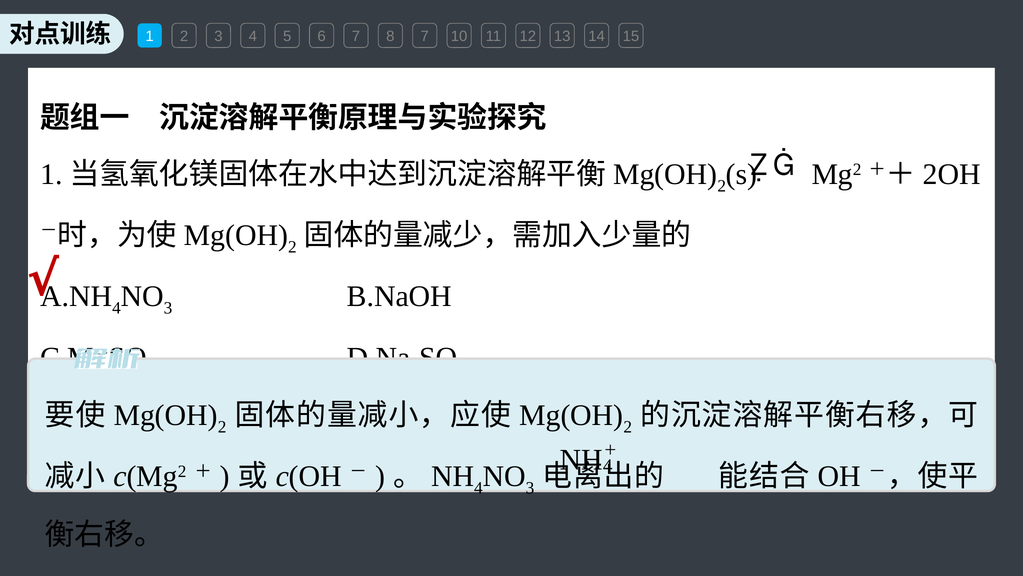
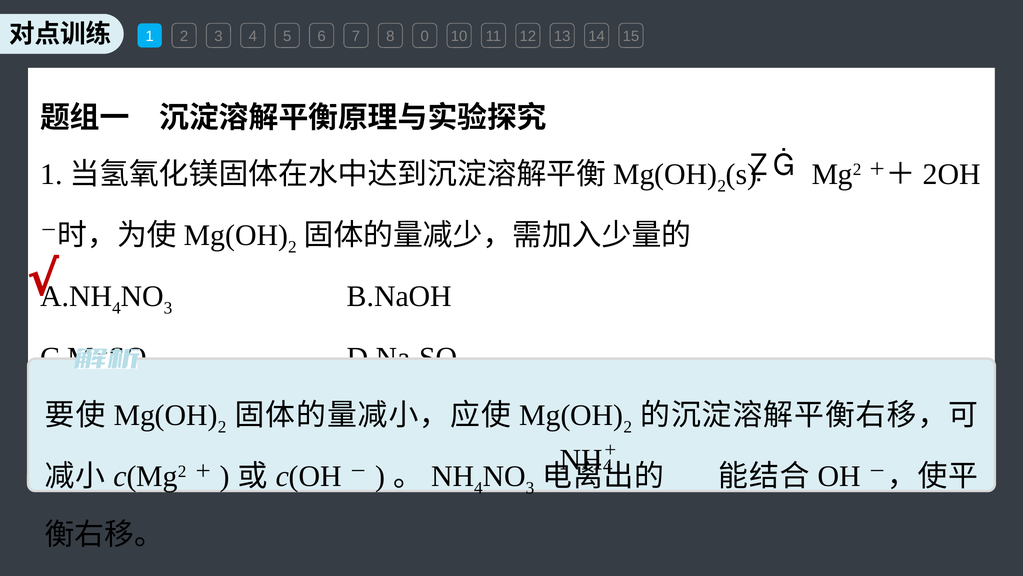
8 7: 7 -> 0
